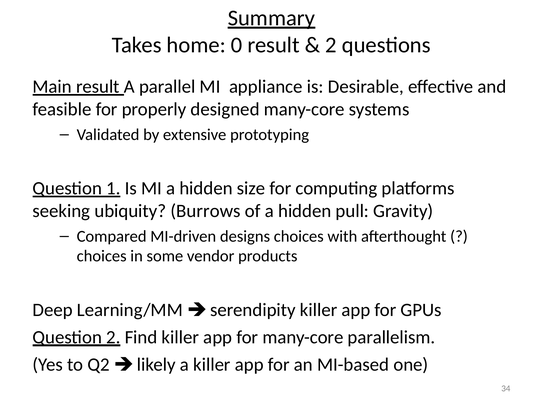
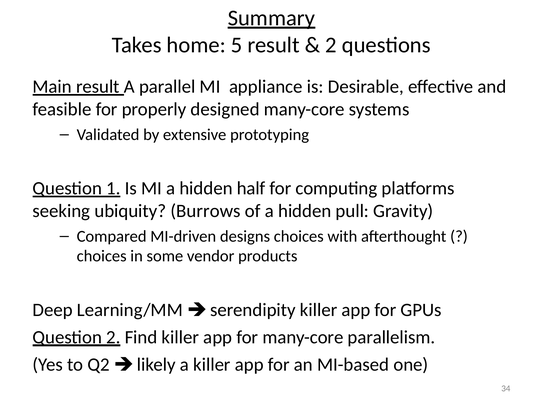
0: 0 -> 5
size: size -> half
